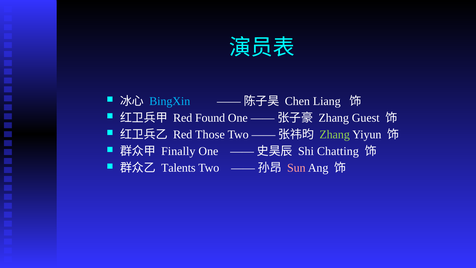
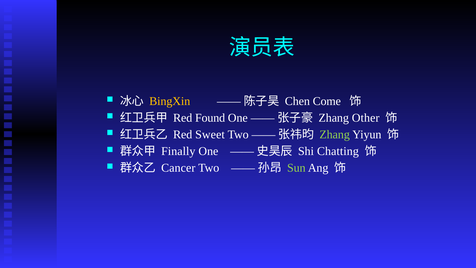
BingXin colour: light blue -> yellow
Liang: Liang -> Come
Guest: Guest -> Other
Those: Those -> Sweet
Talents: Talents -> Cancer
Sun colour: pink -> light green
